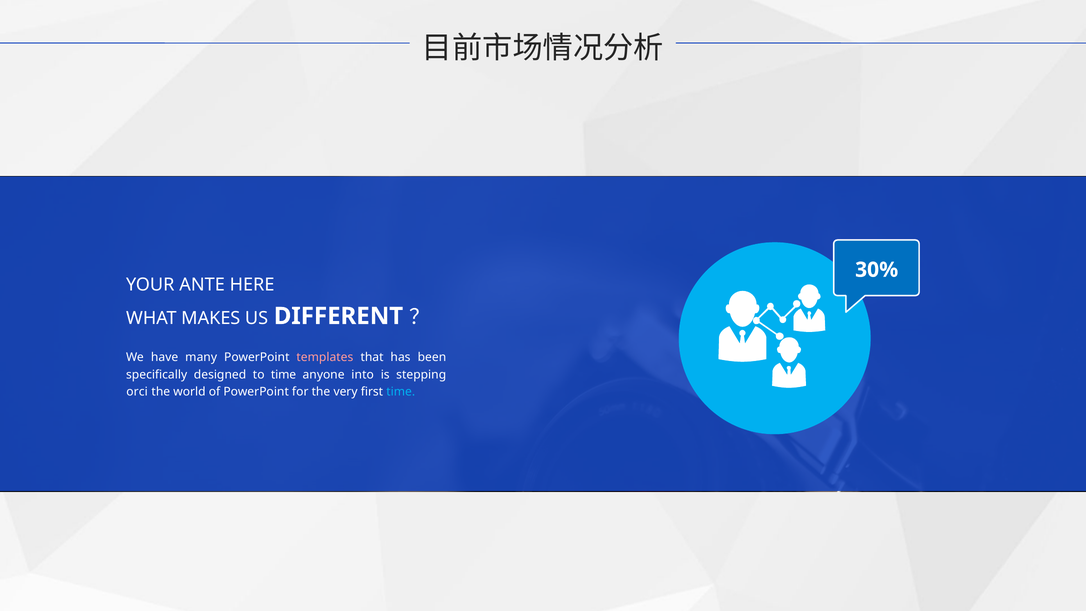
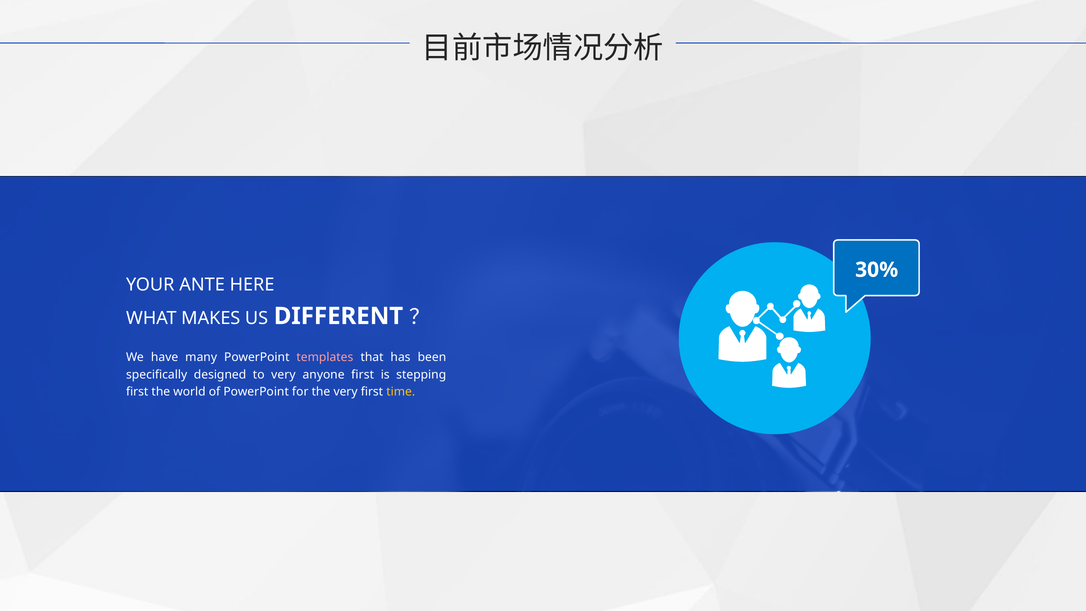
to time: time -> very
anyone into: into -> first
orci at (137, 392): orci -> first
time at (401, 392) colour: light blue -> yellow
